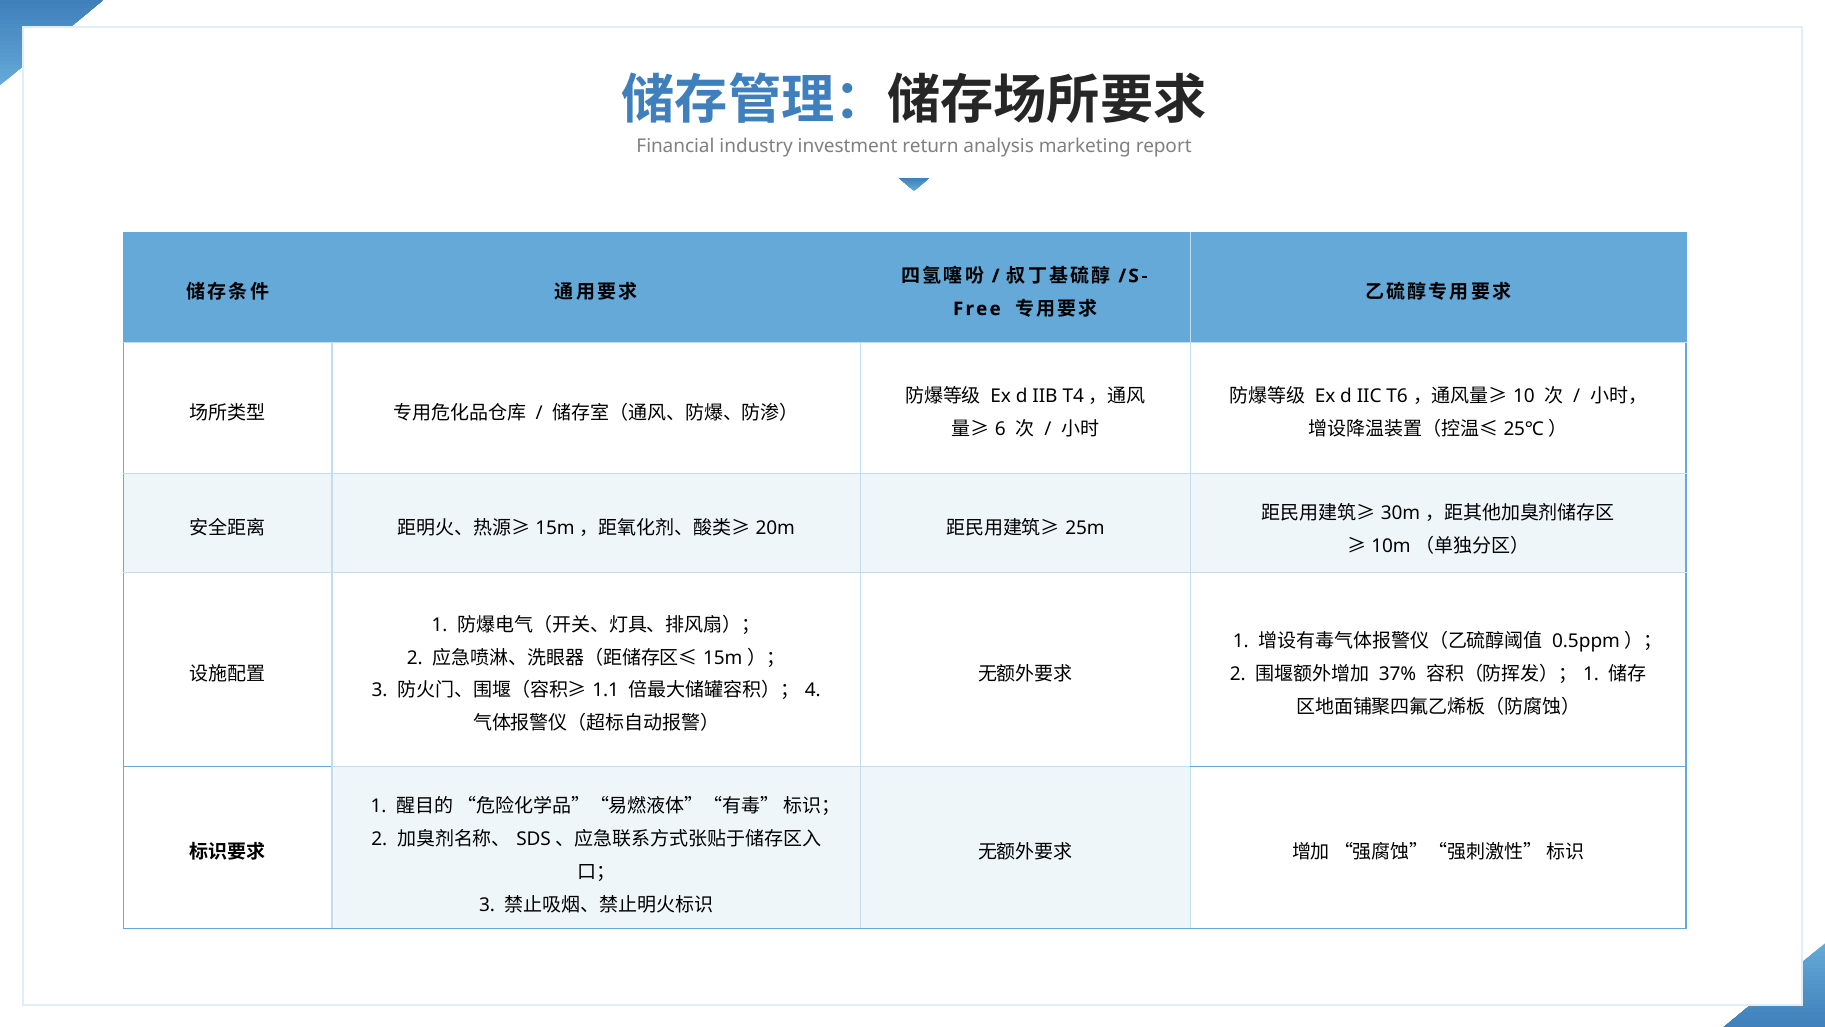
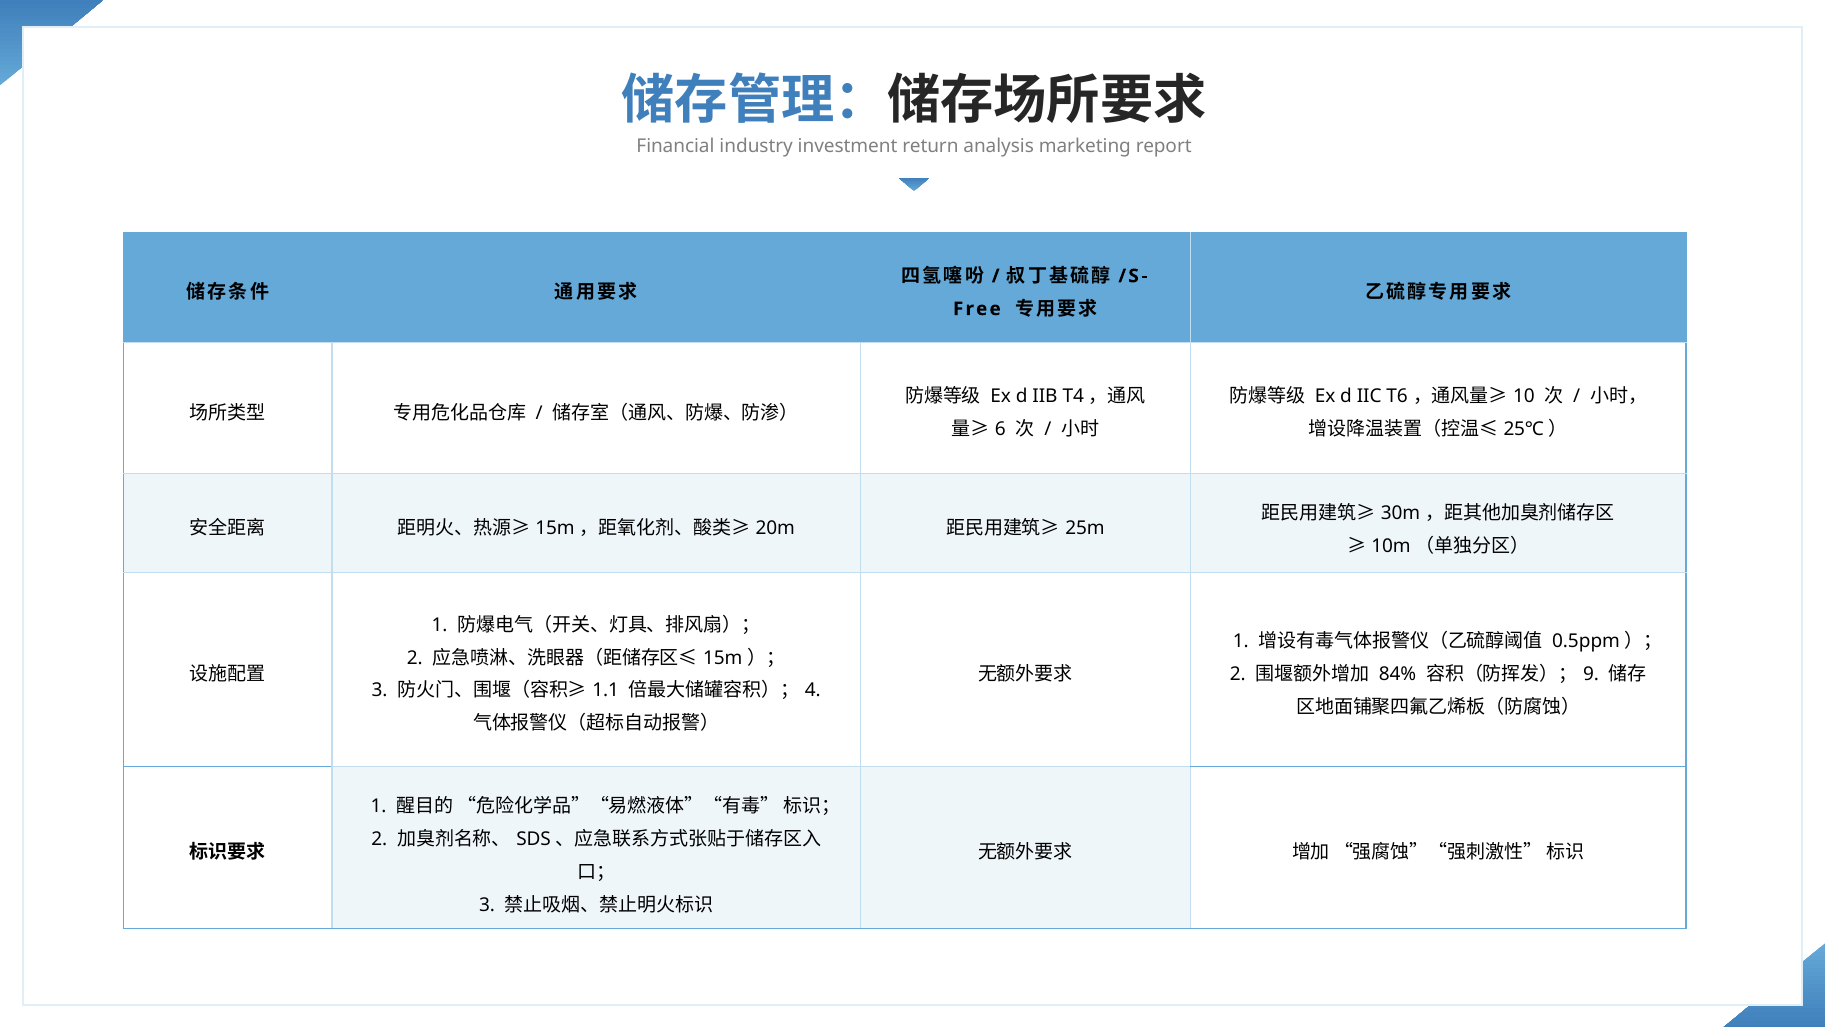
37%: 37% -> 84%
1 at (1591, 674): 1 -> 9
